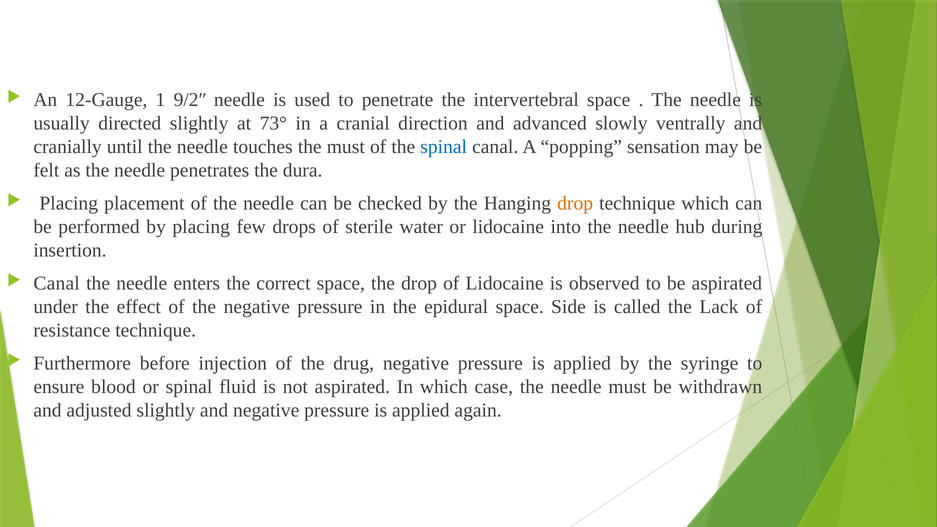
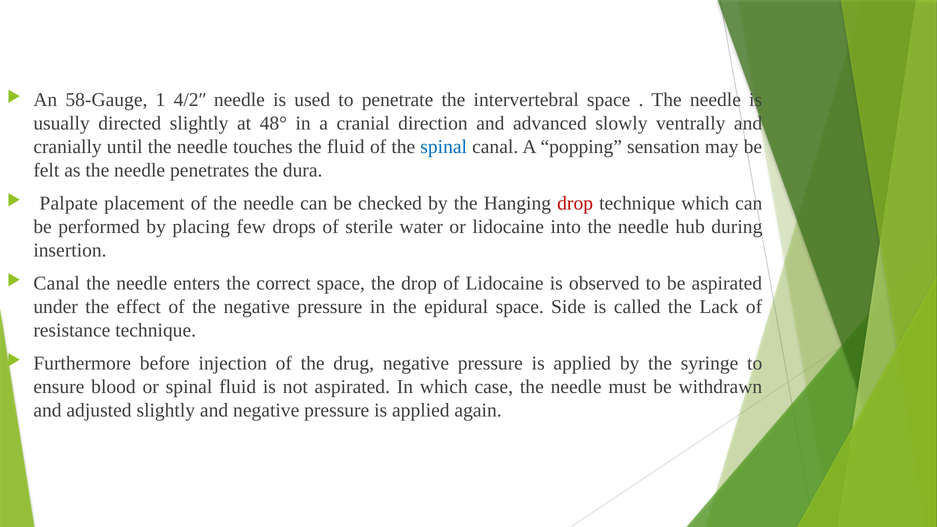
12-Gauge: 12-Gauge -> 58-Gauge
9/2ʺ: 9/2ʺ -> 4/2ʺ
73°: 73° -> 48°
the must: must -> fluid
Placing at (69, 203): Placing -> Palpate
drop at (575, 203) colour: orange -> red
